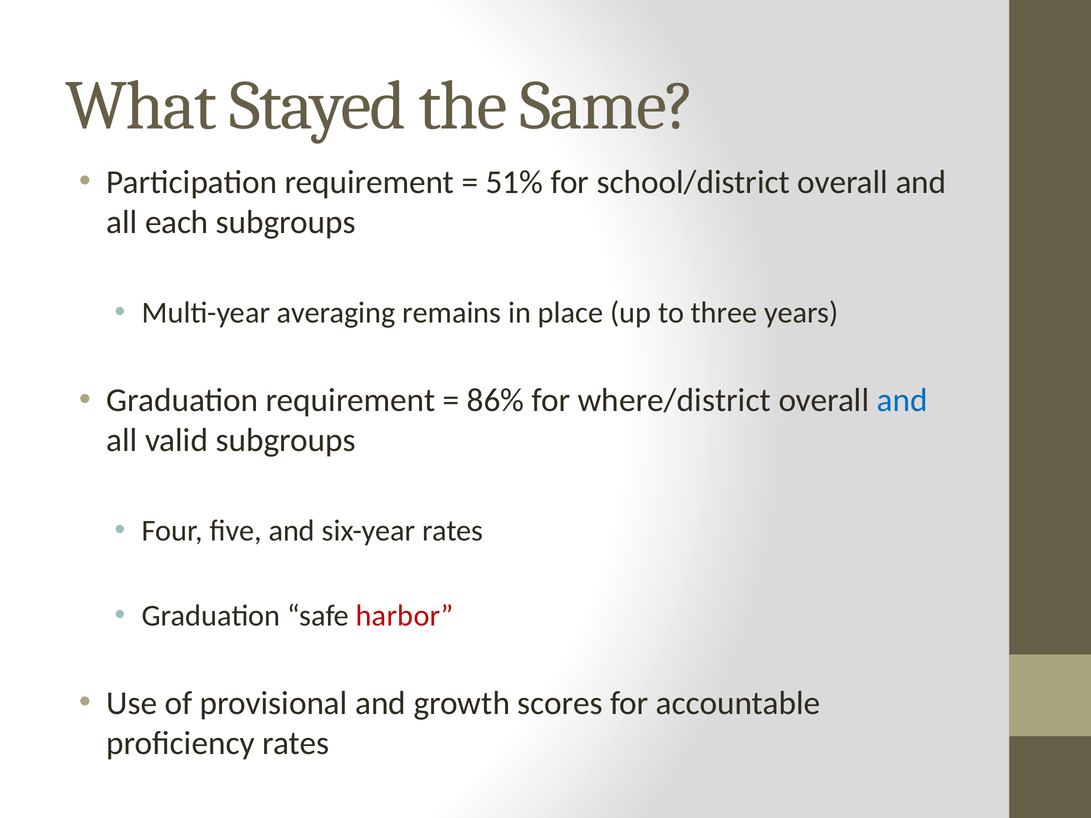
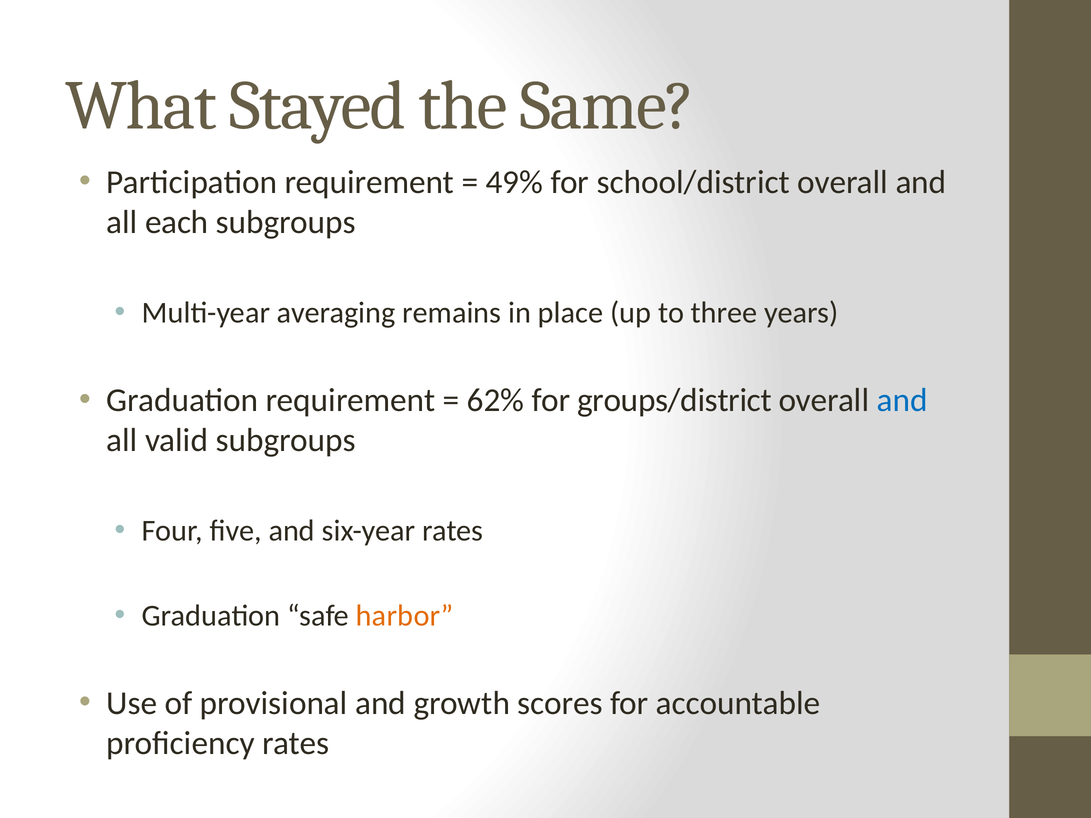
51%: 51% -> 49%
86%: 86% -> 62%
where/district: where/district -> groups/district
harbor colour: red -> orange
